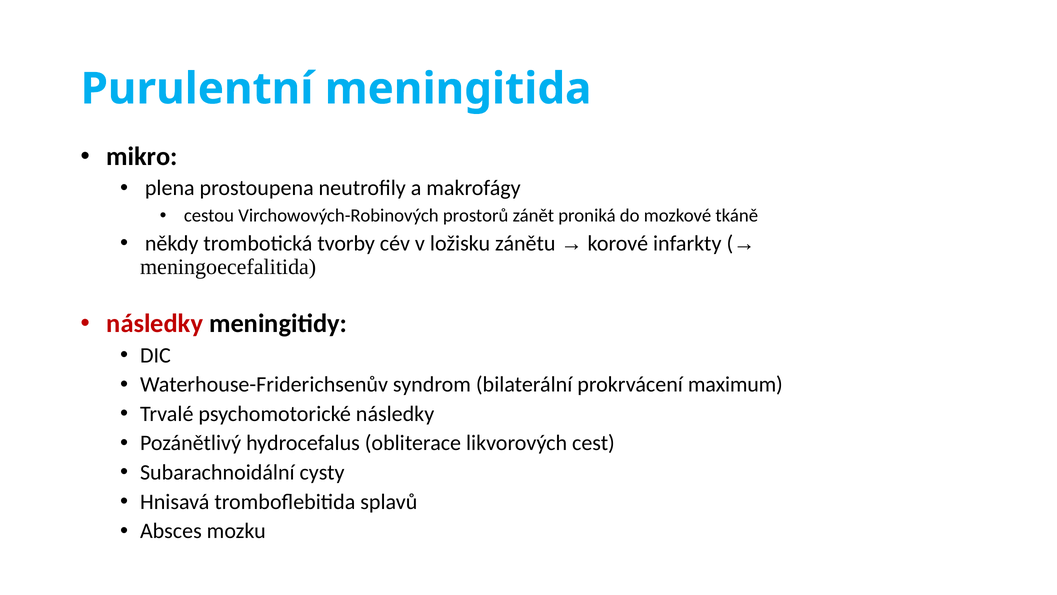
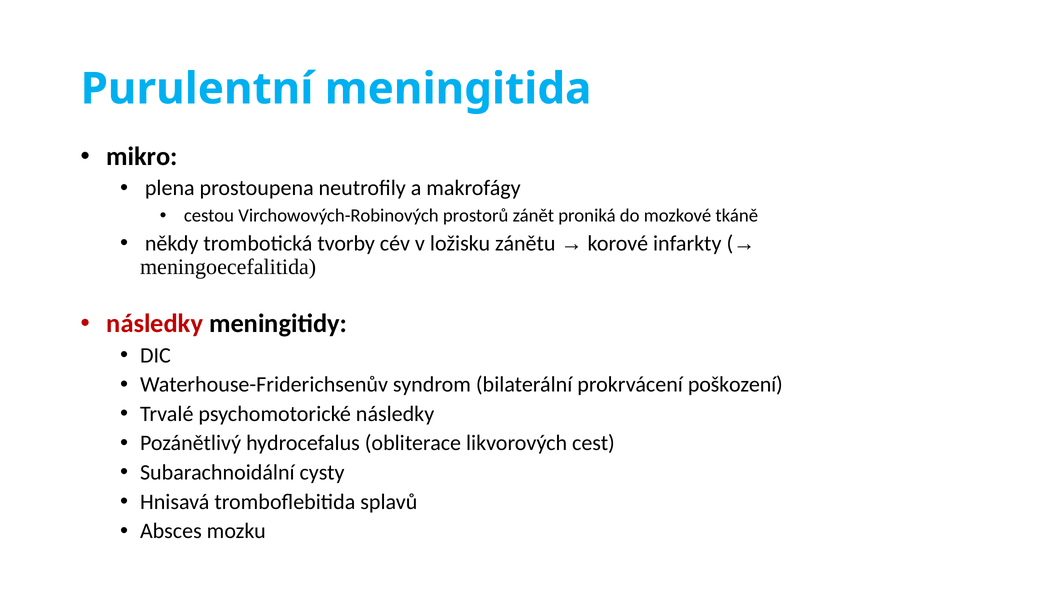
maximum: maximum -> poškození
